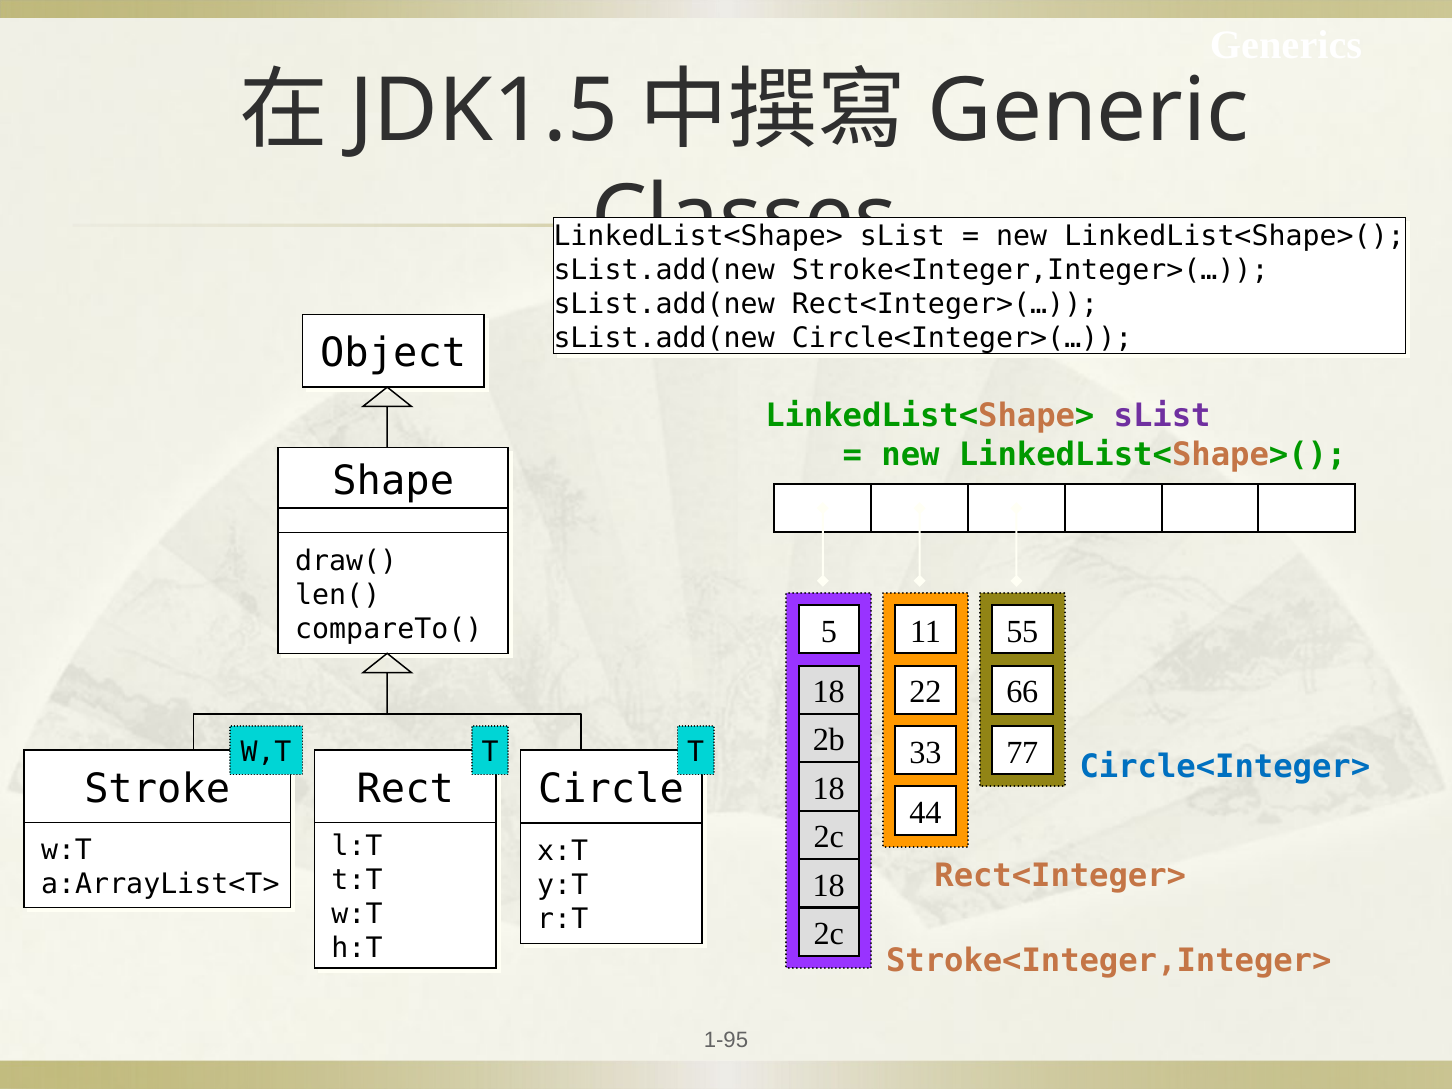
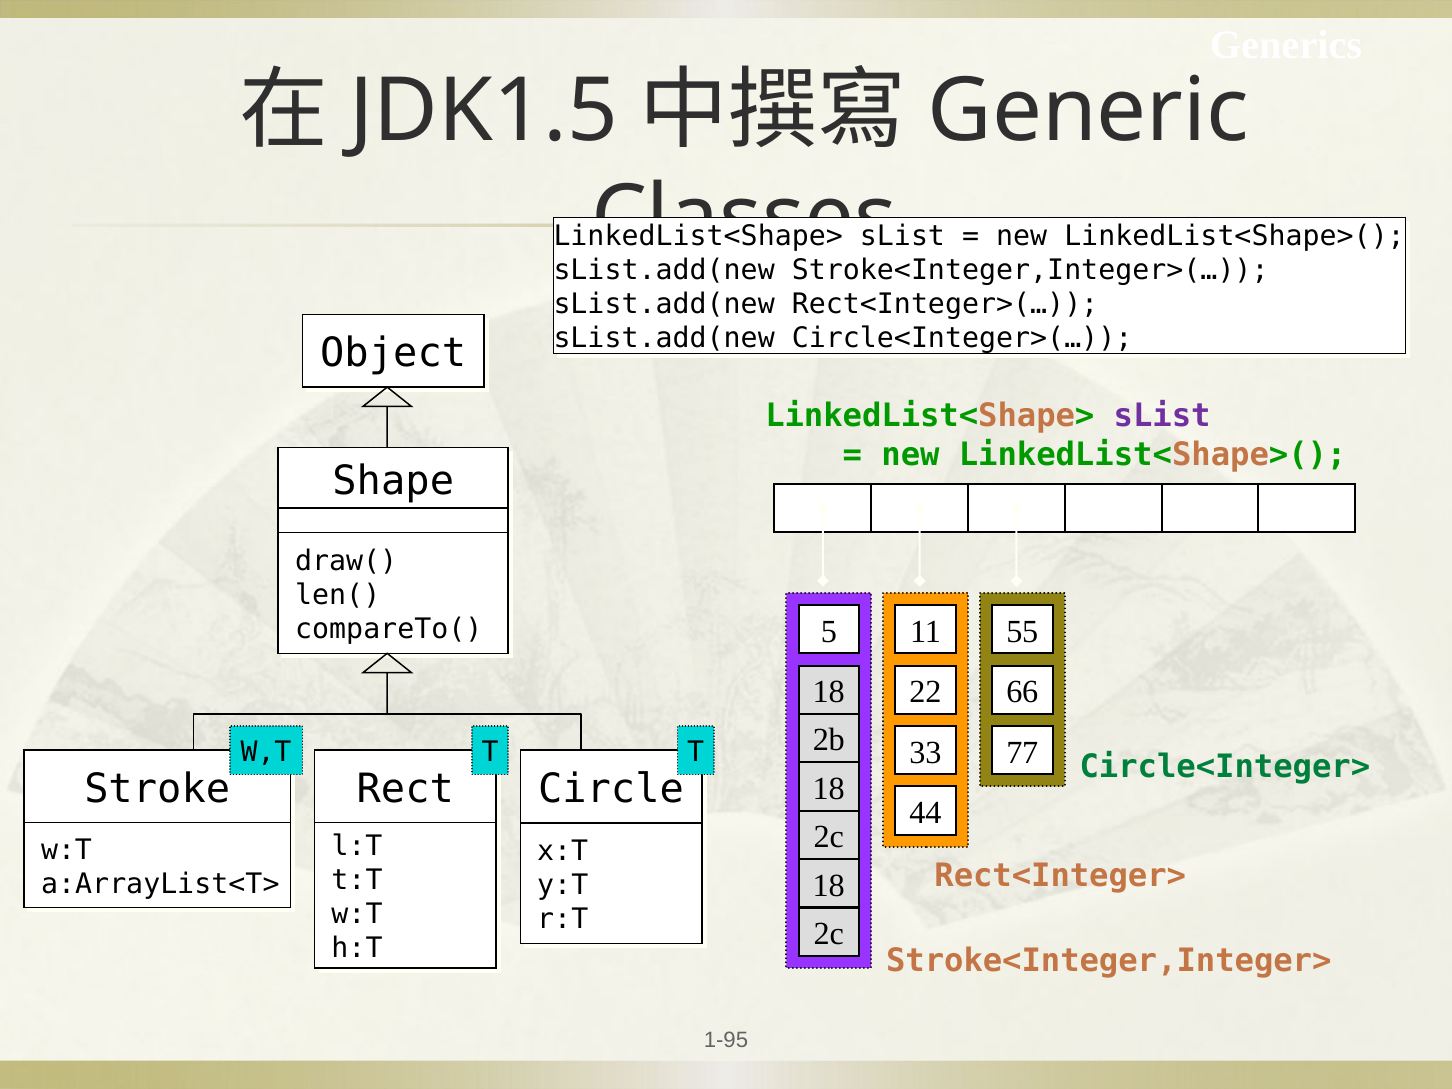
Circle<Integer> colour: blue -> green
